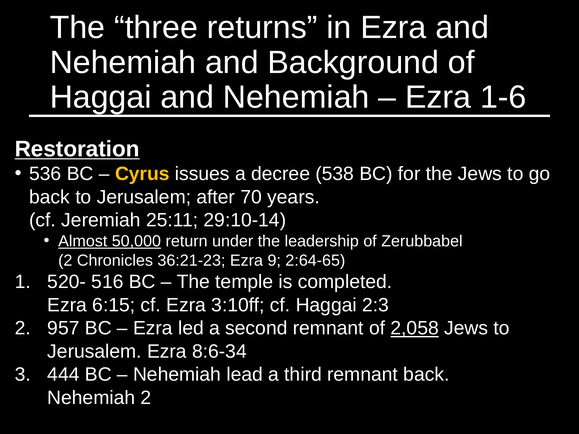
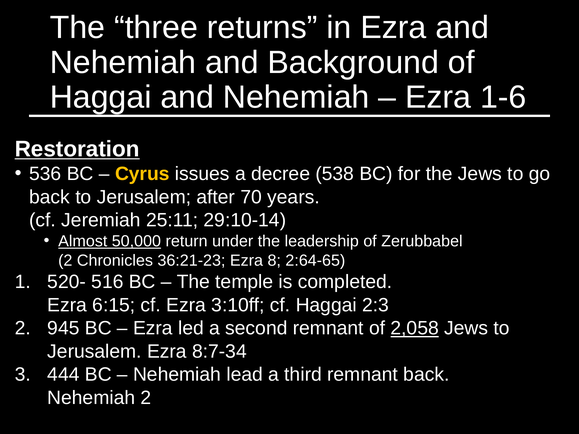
9: 9 -> 8
957: 957 -> 945
8:6-34: 8:6-34 -> 8:7-34
